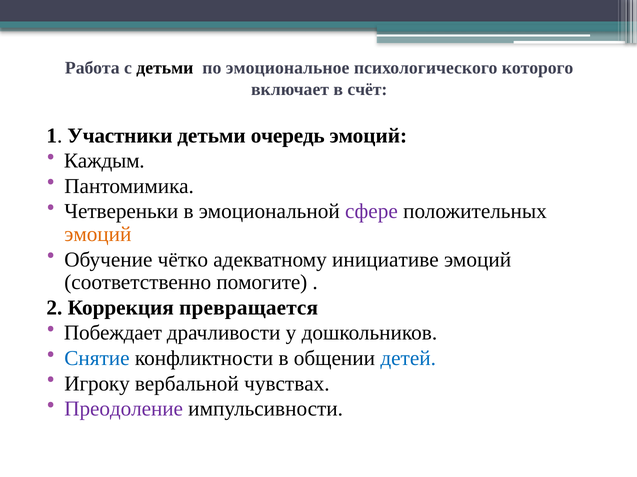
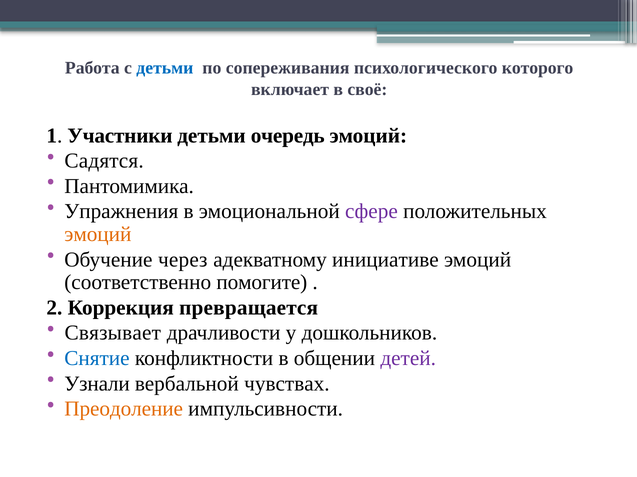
детьми at (165, 68) colour: black -> blue
эмоциональное: эмоциональное -> сопереживания
счёт: счёт -> своё
Каждым: Каждым -> Садятся
Четвереньки: Четвереньки -> Упражнения
чётко: чётко -> через
Побеждает: Побеждает -> Связывает
детей colour: blue -> purple
Игроку: Игроку -> Узнали
Преодоление colour: purple -> orange
